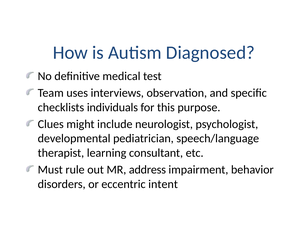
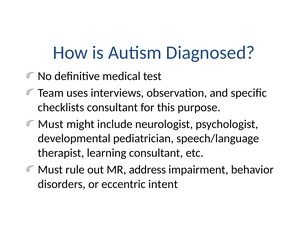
checklists individuals: individuals -> consultant
Clues at (51, 124): Clues -> Must
